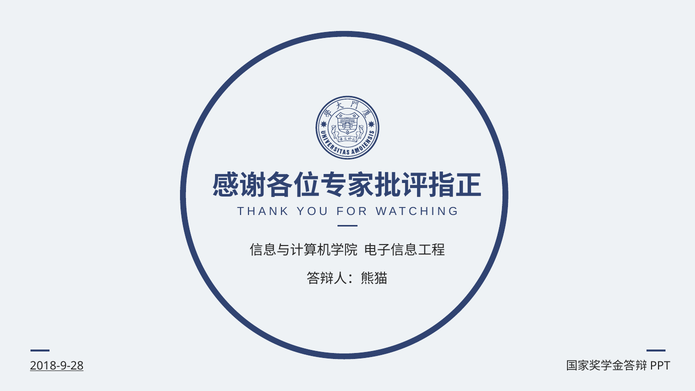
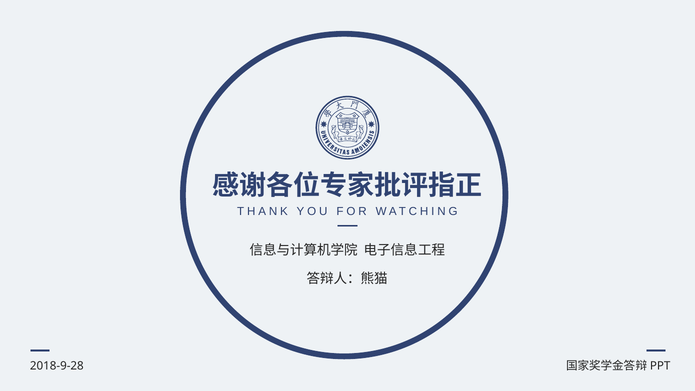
2018-9-28 underline: present -> none
